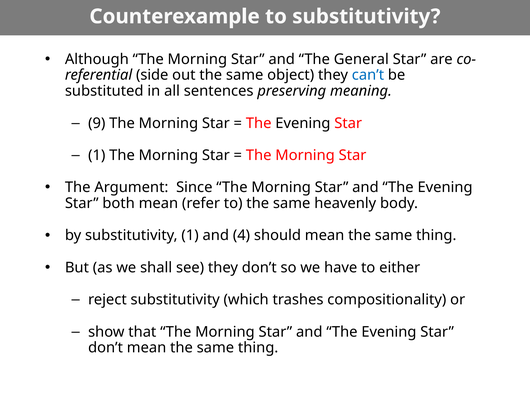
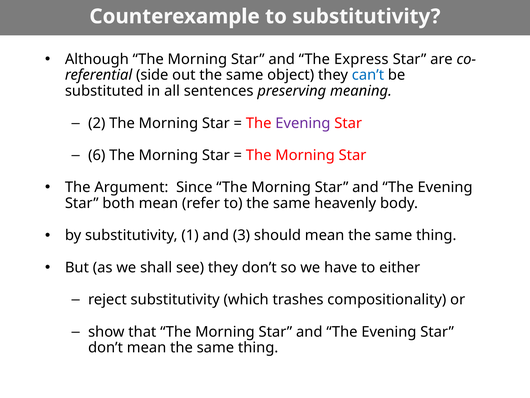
General: General -> Express
9: 9 -> 2
Evening at (303, 123) colour: black -> purple
1 at (97, 155): 1 -> 6
4: 4 -> 3
